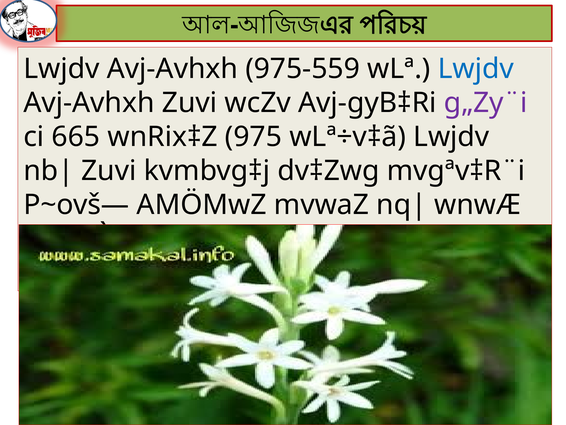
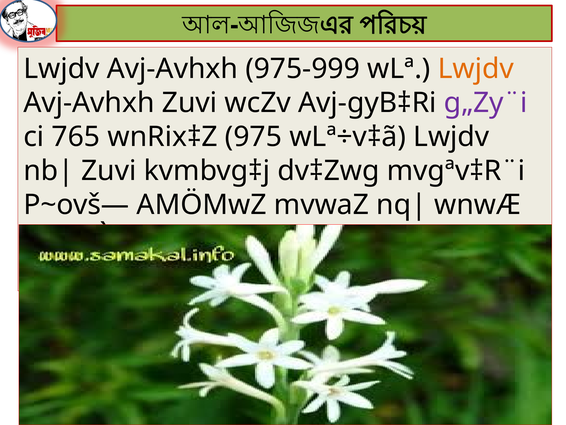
975-559: 975-559 -> 975-999
Lwjdv at (476, 69) colour: blue -> orange
665: 665 -> 765
